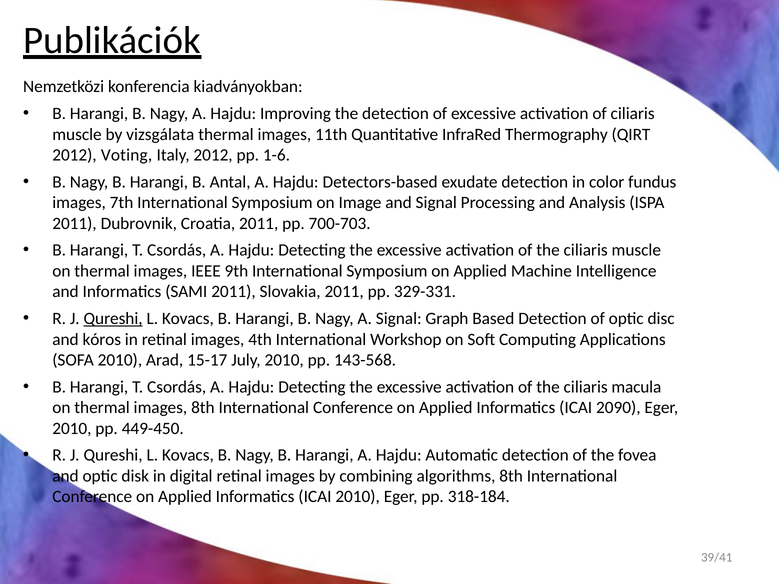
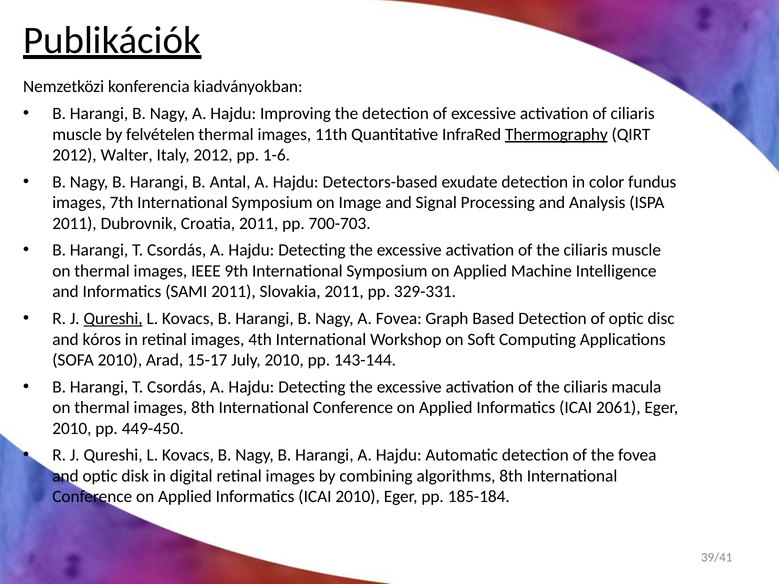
vizsgálata: vizsgálata -> felvételen
Thermography underline: none -> present
Voting: Voting -> Walter
A Signal: Signal -> Fovea
143-568: 143-568 -> 143-144
2090: 2090 -> 2061
318-184: 318-184 -> 185-184
